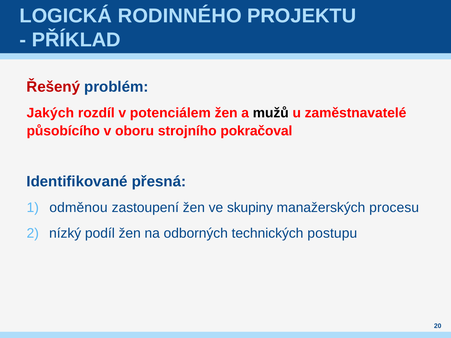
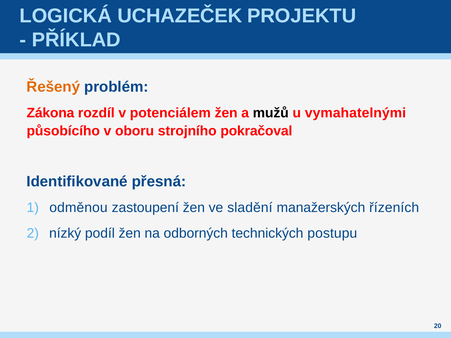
RODINNÉHO: RODINNÉHO -> UCHAZEČEK
Řešený colour: red -> orange
Jakých: Jakých -> Zákona
zaměstnavatelé: zaměstnavatelé -> vymahatelnými
skupiny: skupiny -> sladění
procesu: procesu -> řízeních
